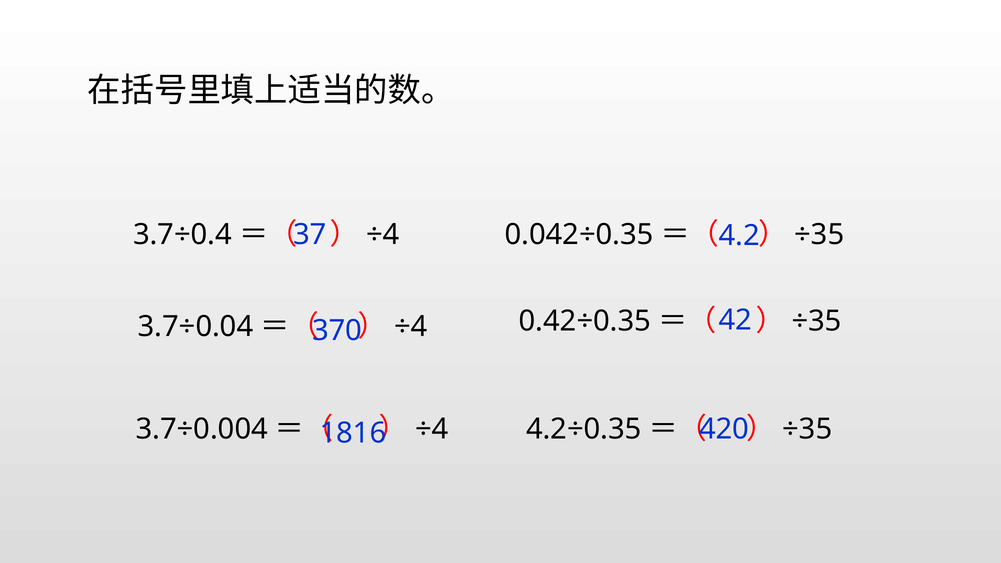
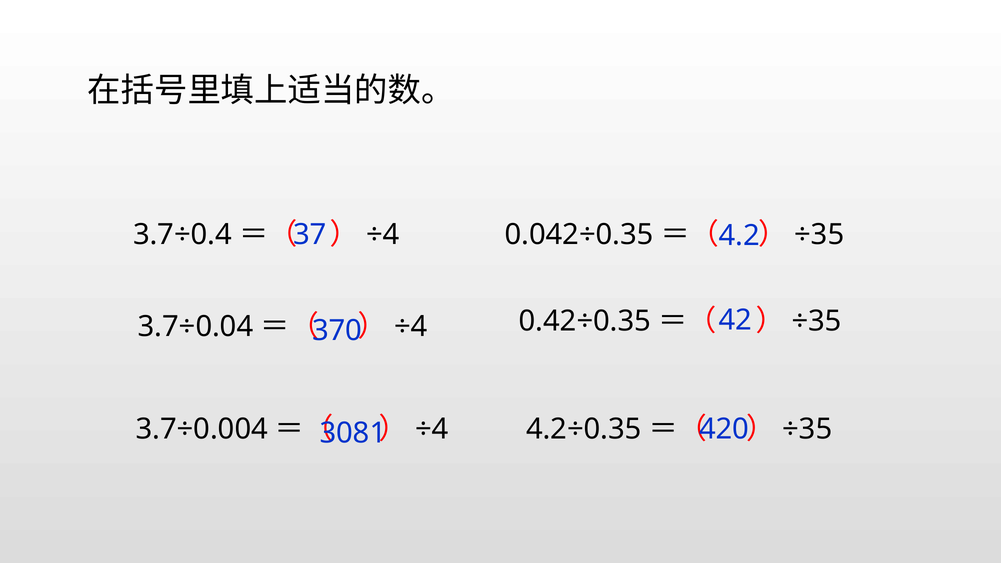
1816: 1816 -> 3081
